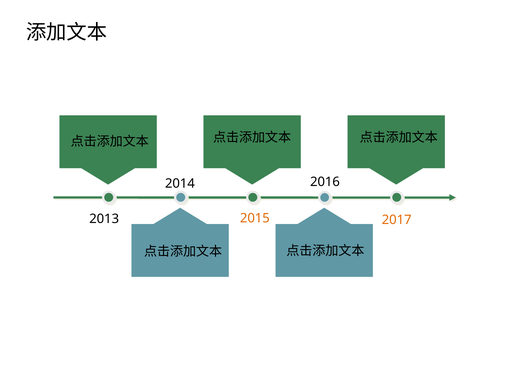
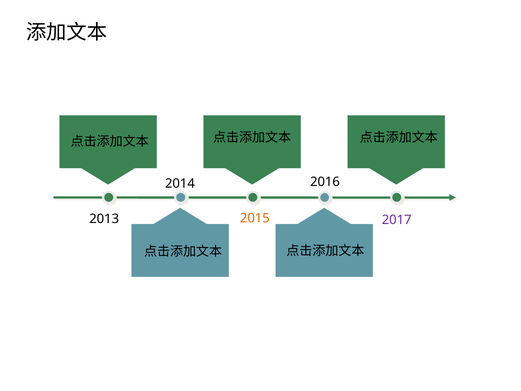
2017 colour: orange -> purple
